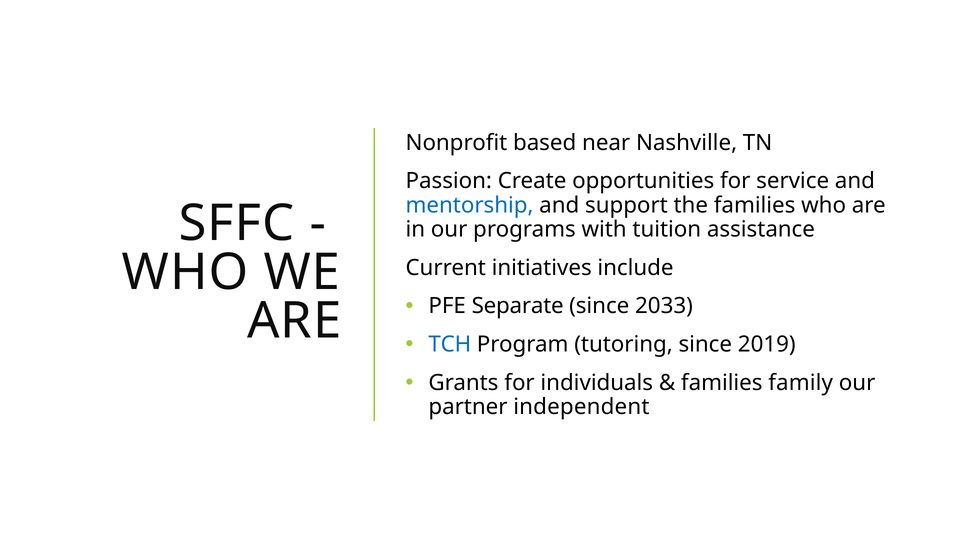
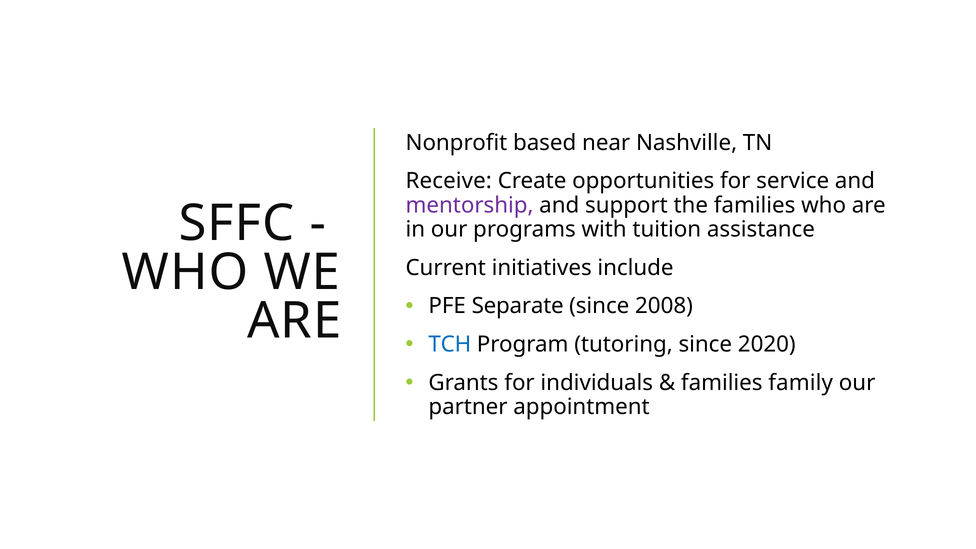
Passion: Passion -> Receive
mentorship colour: blue -> purple
2033: 2033 -> 2008
2019: 2019 -> 2020
independent: independent -> appointment
